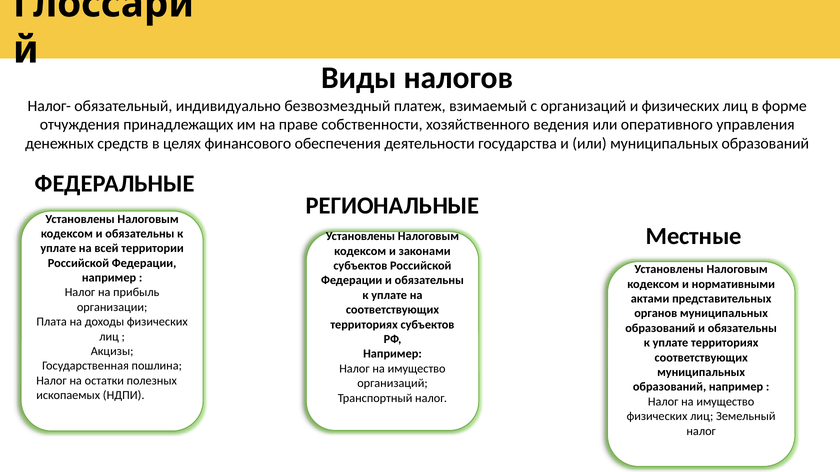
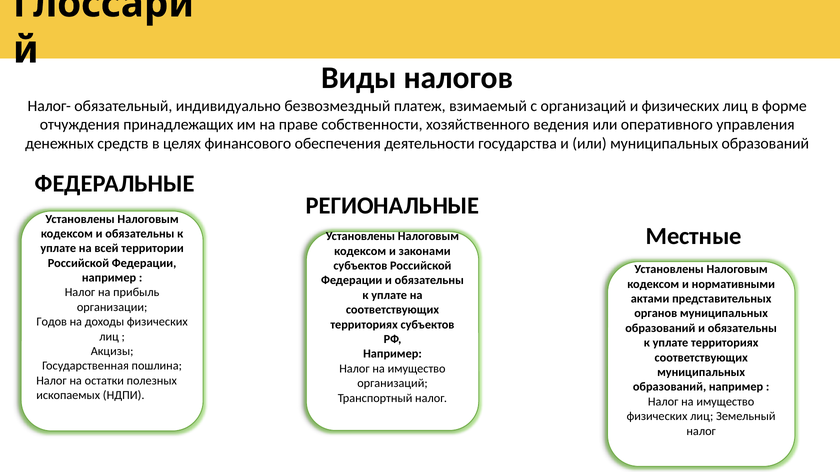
Плата: Плата -> Годов
